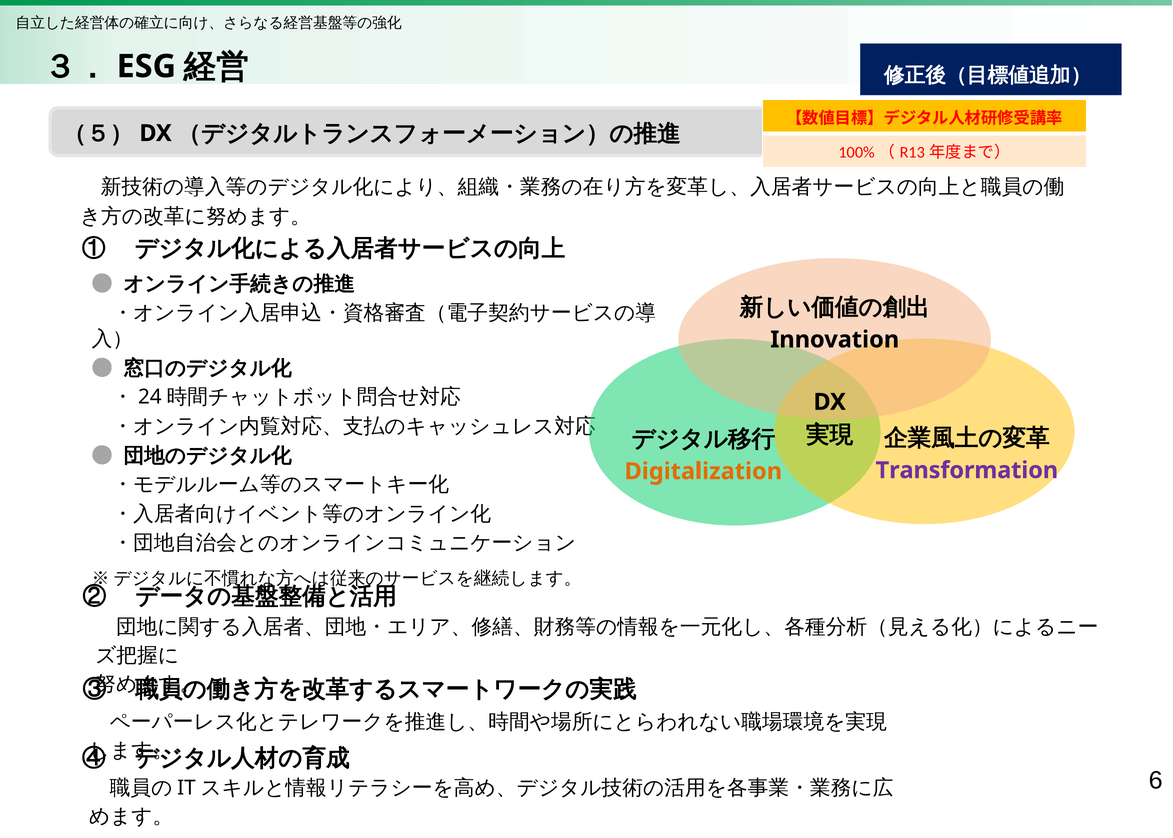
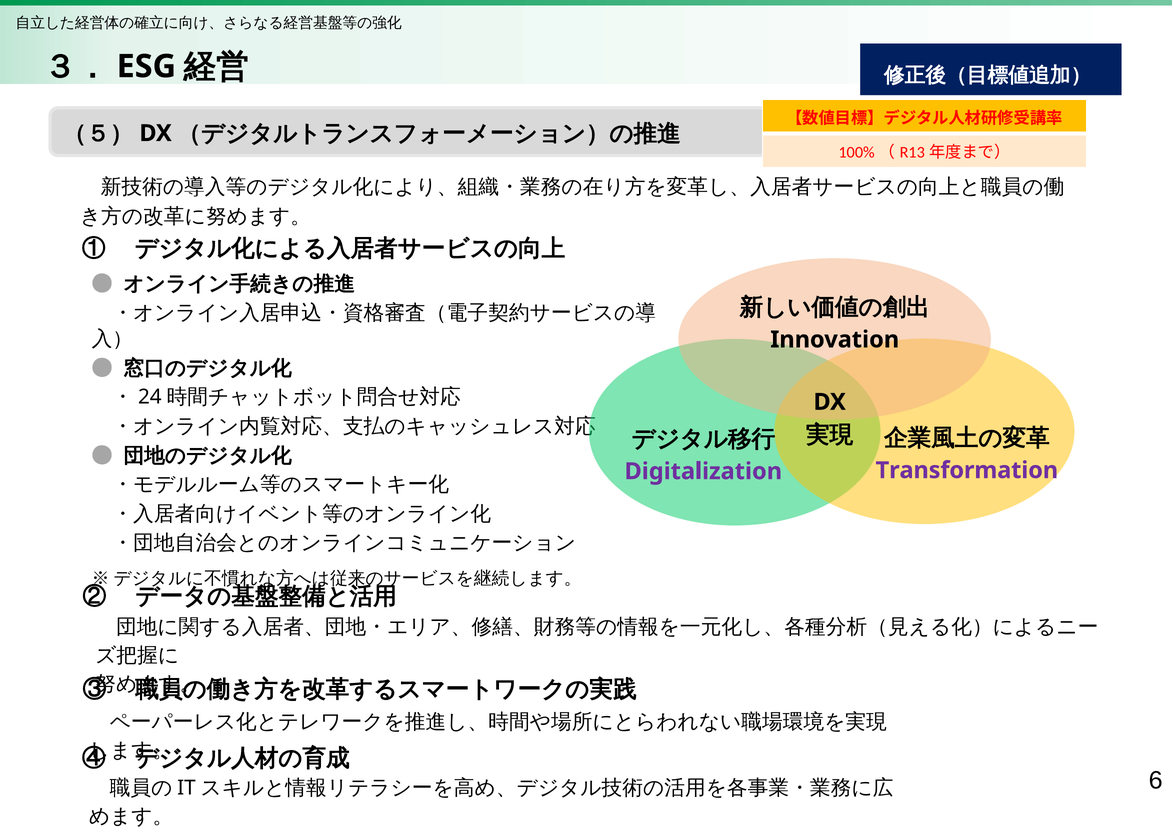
Digitalization colour: orange -> purple
